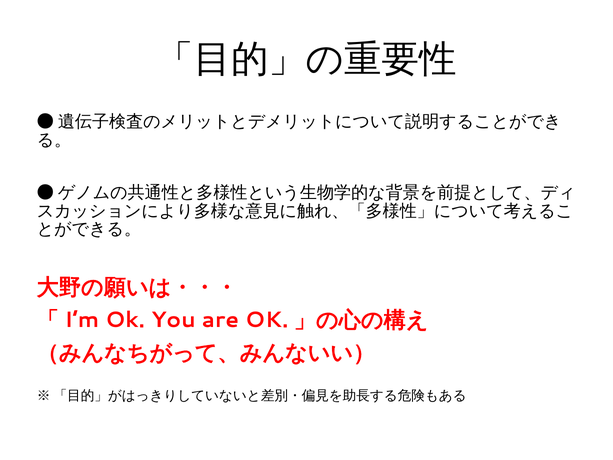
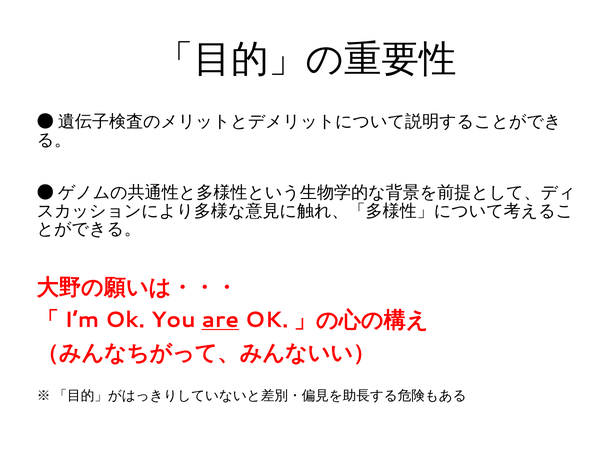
are underline: none -> present
